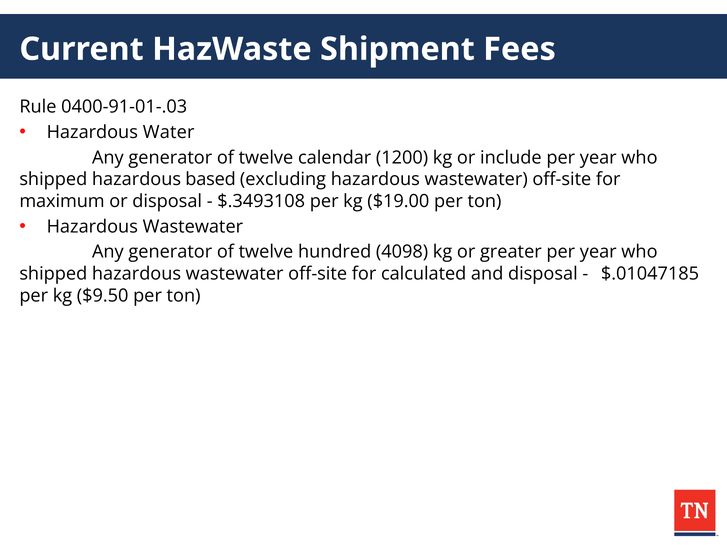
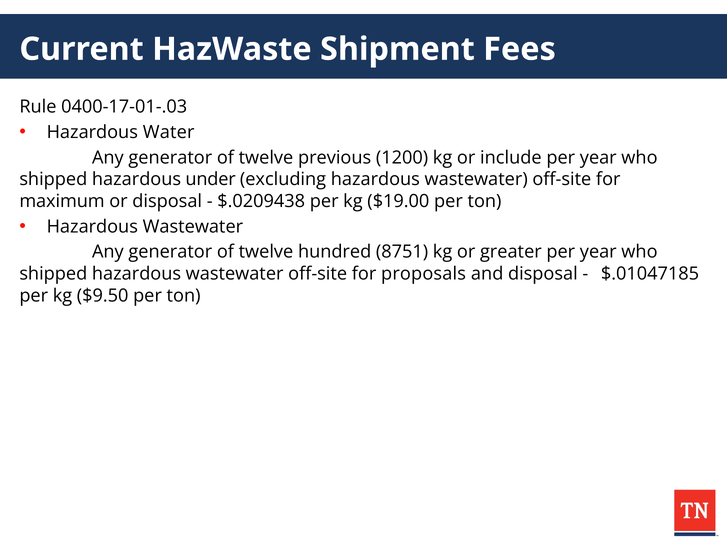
0400-91-01-.03: 0400-91-01-.03 -> 0400-17-01-.03
calendar: calendar -> previous
based: based -> under
$.3493108: $.3493108 -> $.0209438
4098: 4098 -> 8751
calculated: calculated -> proposals
